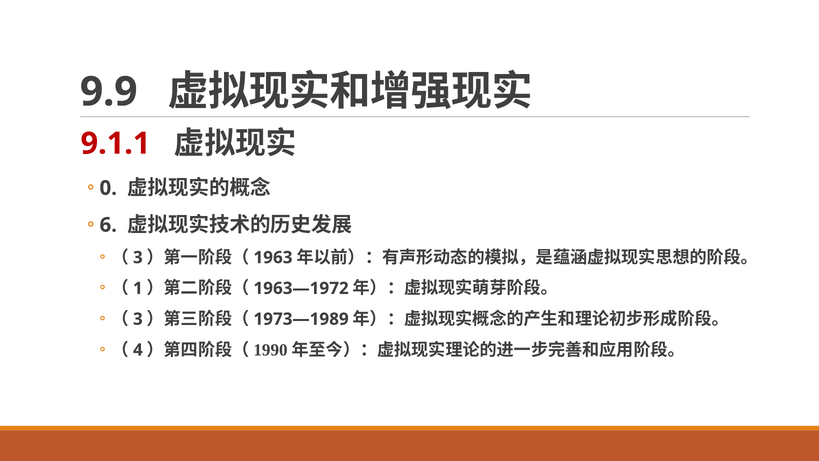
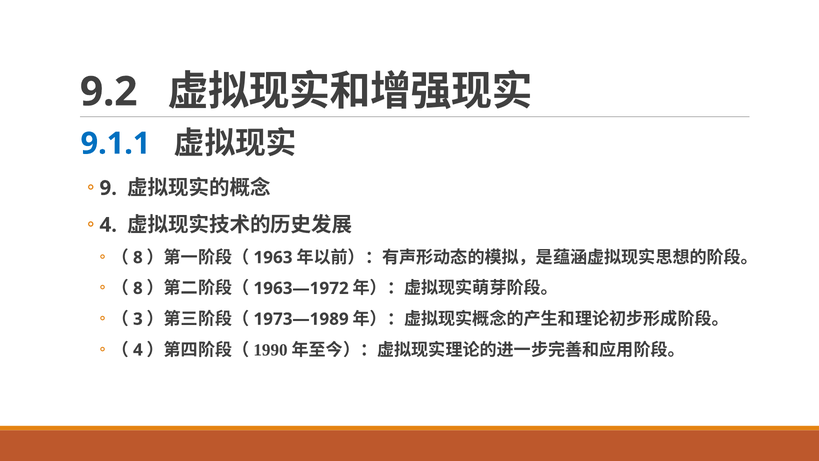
9.9: 9.9 -> 9.2
9.1.1 colour: red -> blue
0: 0 -> 9
6 at (108, 225): 6 -> 4
3 at (138, 257): 3 -> 8
1 at (138, 288): 1 -> 8
